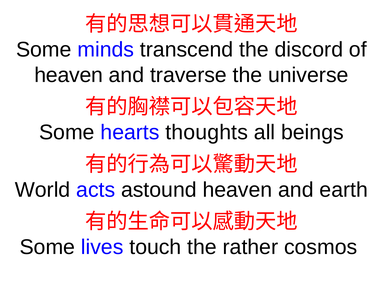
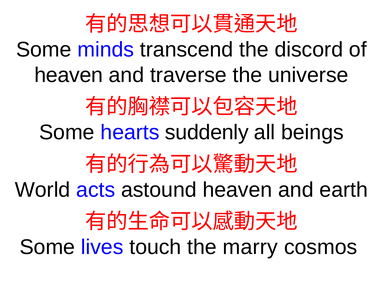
thoughts: thoughts -> suddenly
rather: rather -> marry
